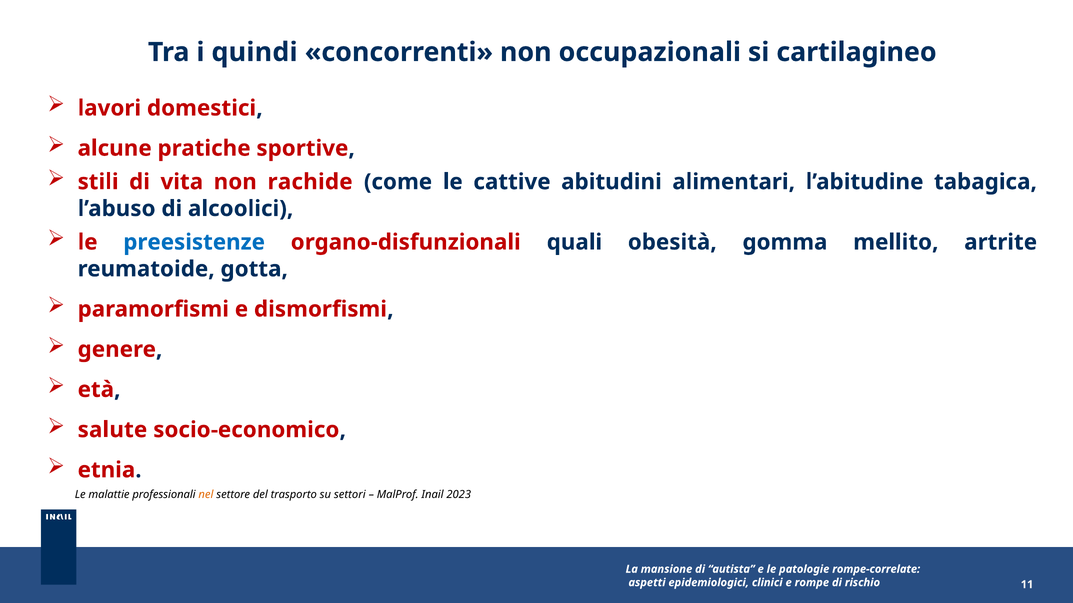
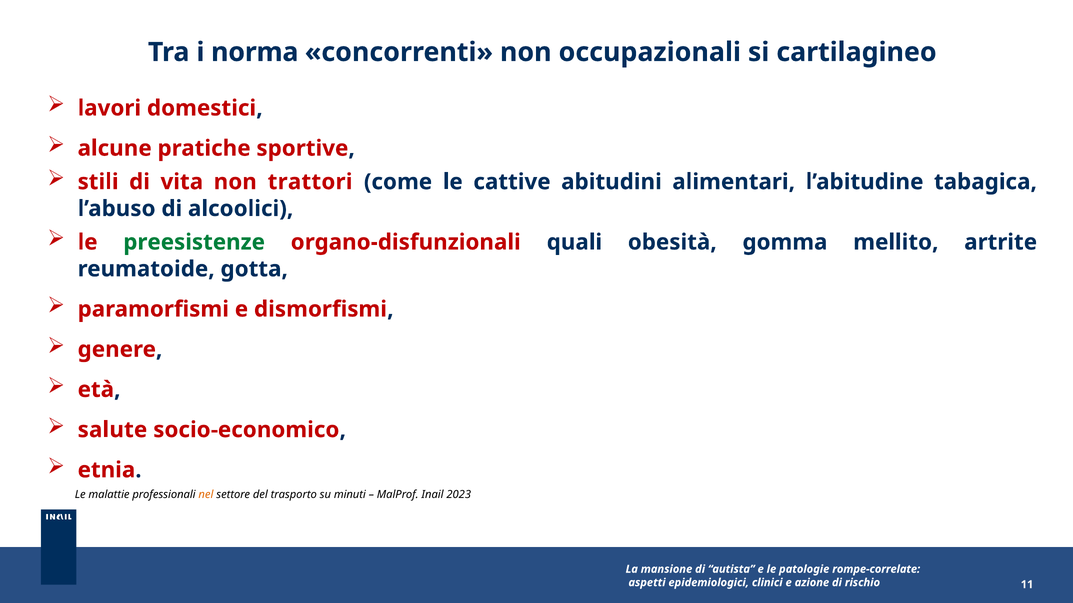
quindi: quindi -> norma
rachide: rachide -> trattori
preesistenze colour: blue -> green
settori: settori -> minuti
rompe: rompe -> azione
